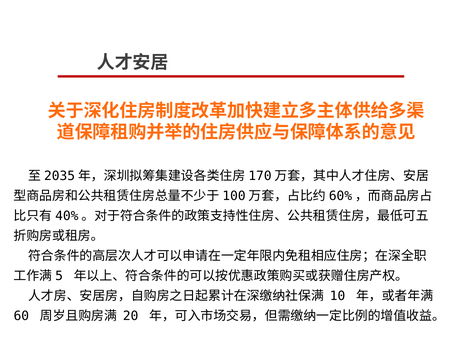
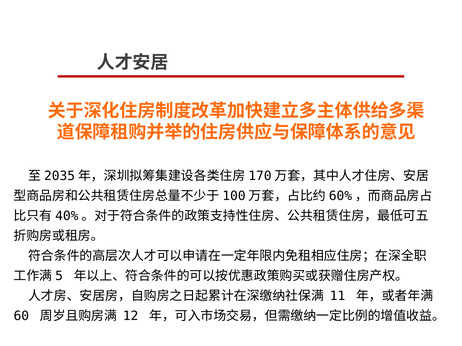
10: 10 -> 11
20: 20 -> 12
